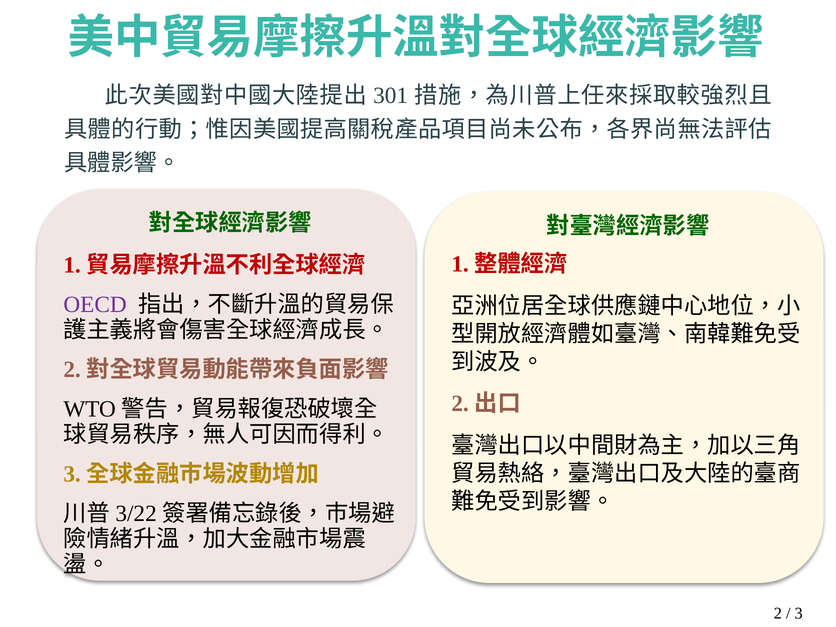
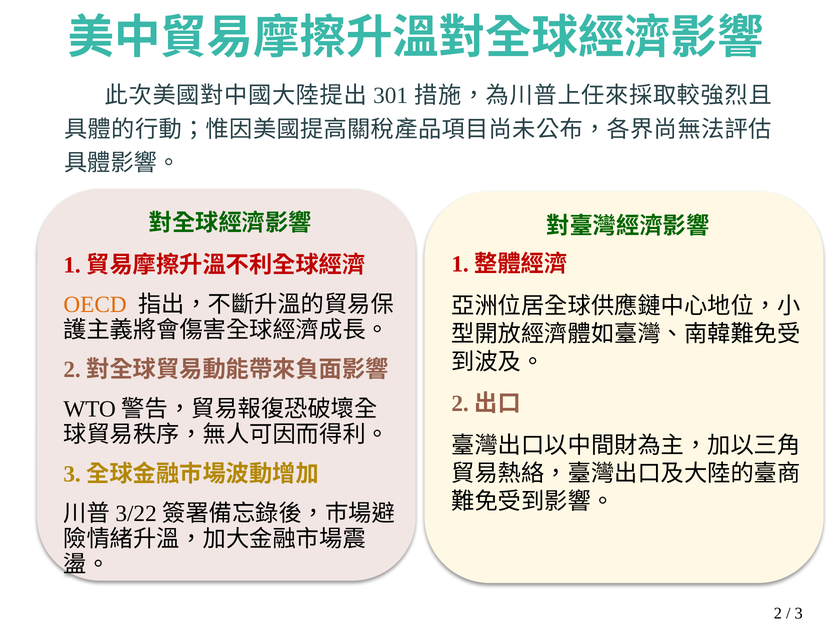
OECD colour: purple -> orange
